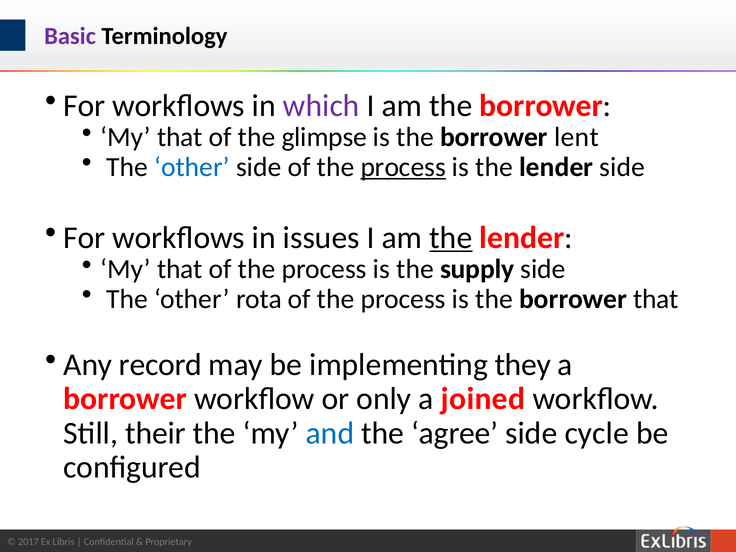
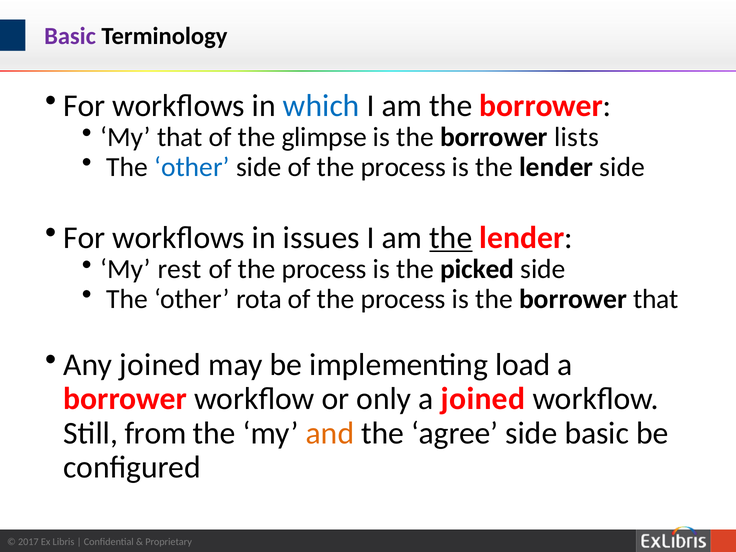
which colour: purple -> blue
lent: lent -> lists
process at (403, 167) underline: present -> none
that at (180, 269): that -> rest
supply: supply -> picked
Any record: record -> joined
they: they -> load
their: their -> from
and colour: blue -> orange
side cycle: cycle -> basic
